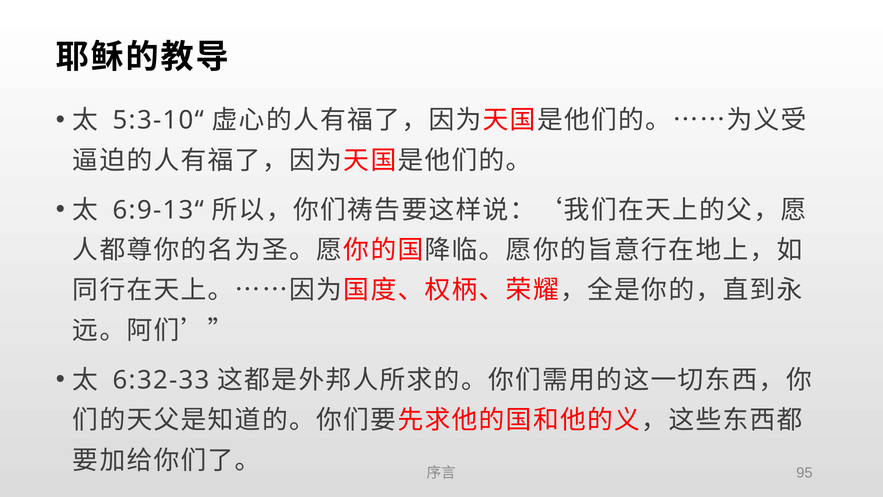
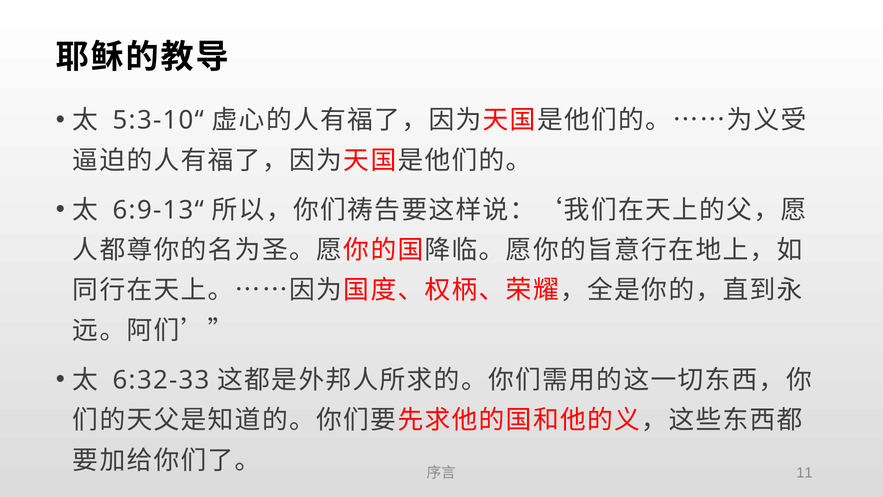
95: 95 -> 11
